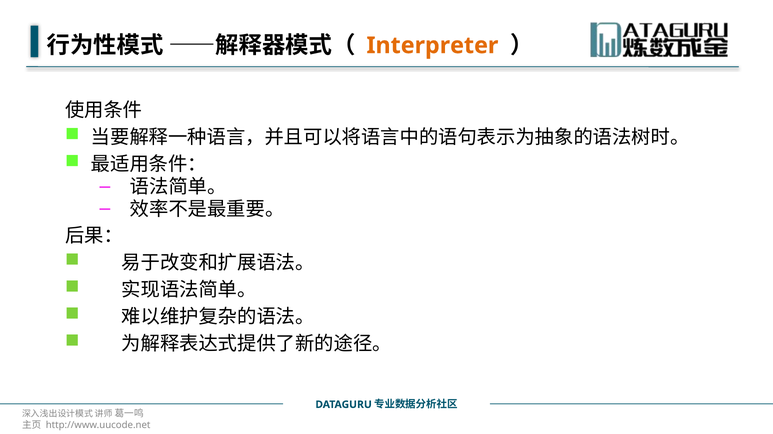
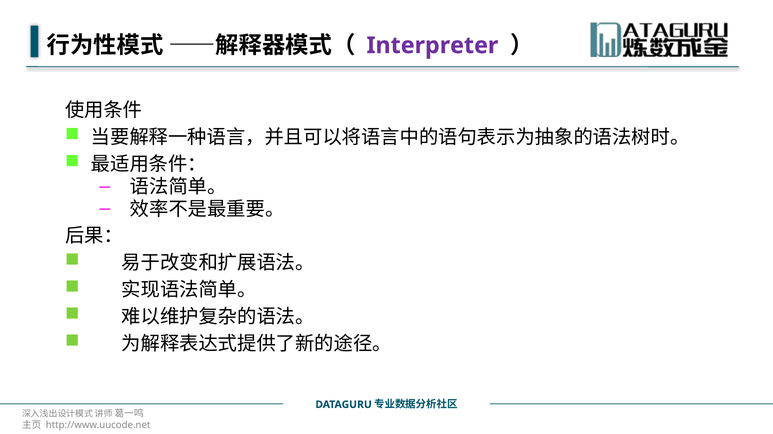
Interpreter colour: orange -> purple
